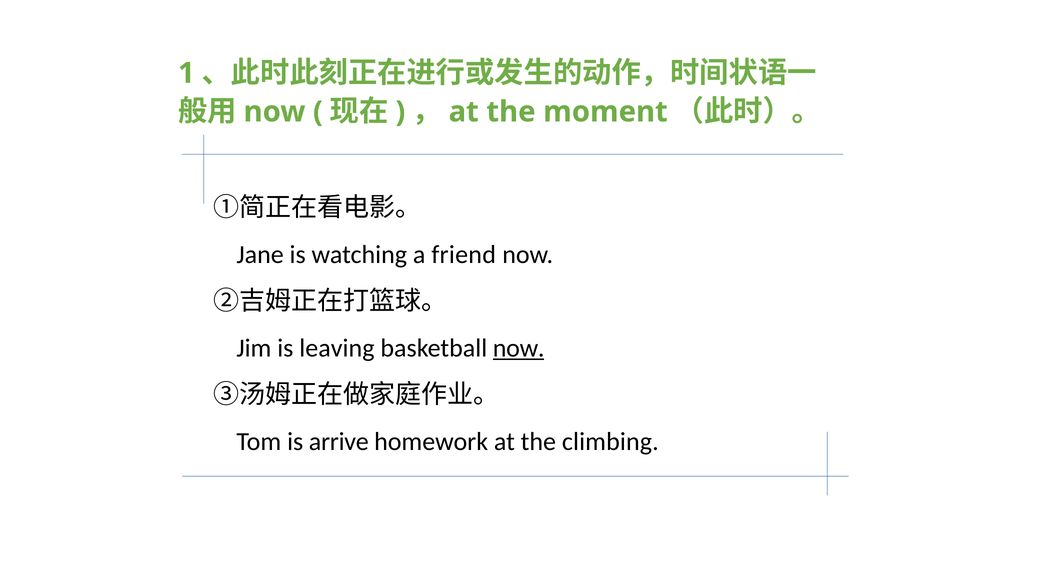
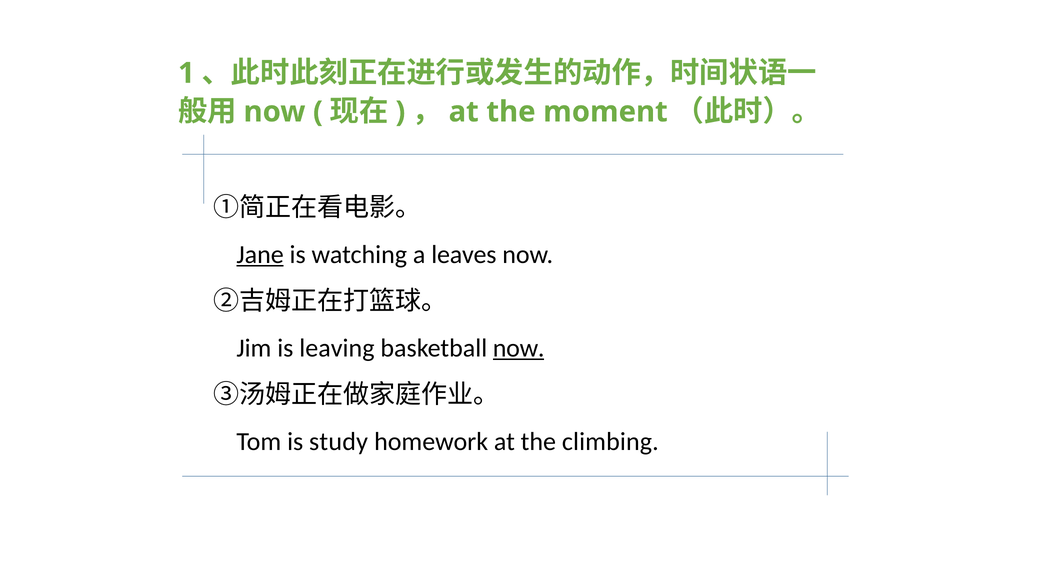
Jane underline: none -> present
friend: friend -> leaves
arrive: arrive -> study
